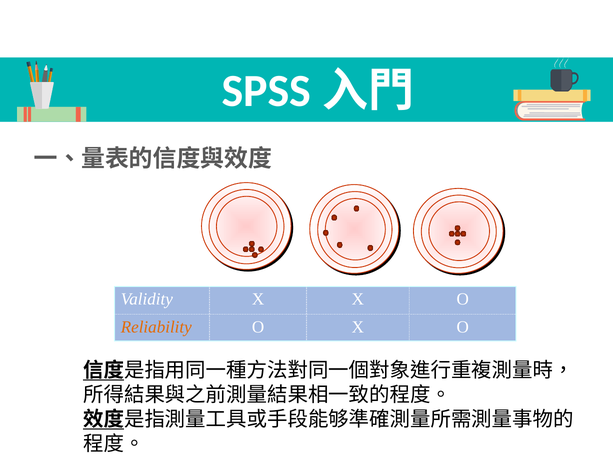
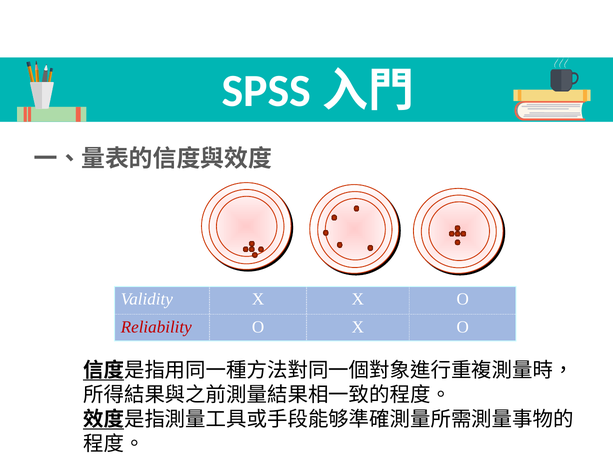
Reliability colour: orange -> red
